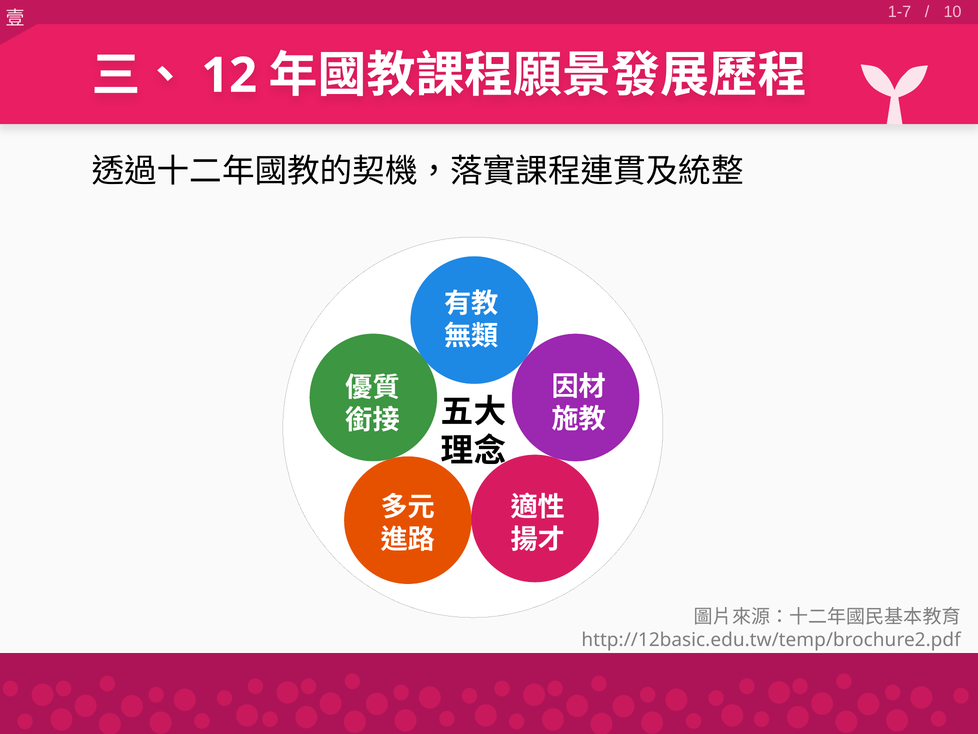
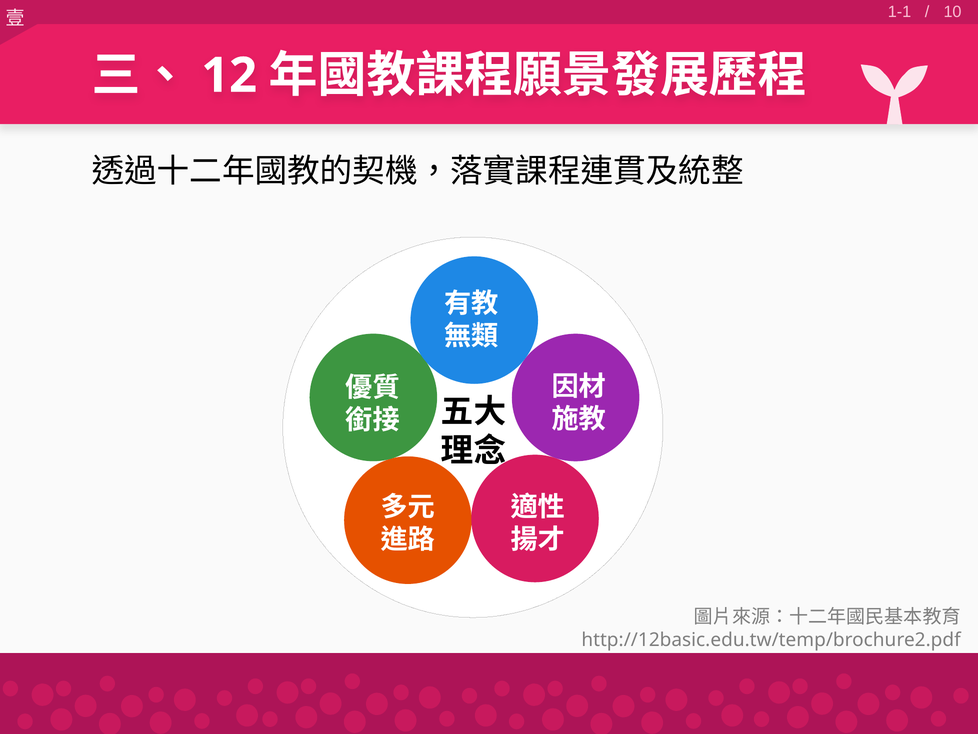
1-7: 1-7 -> 1-1
